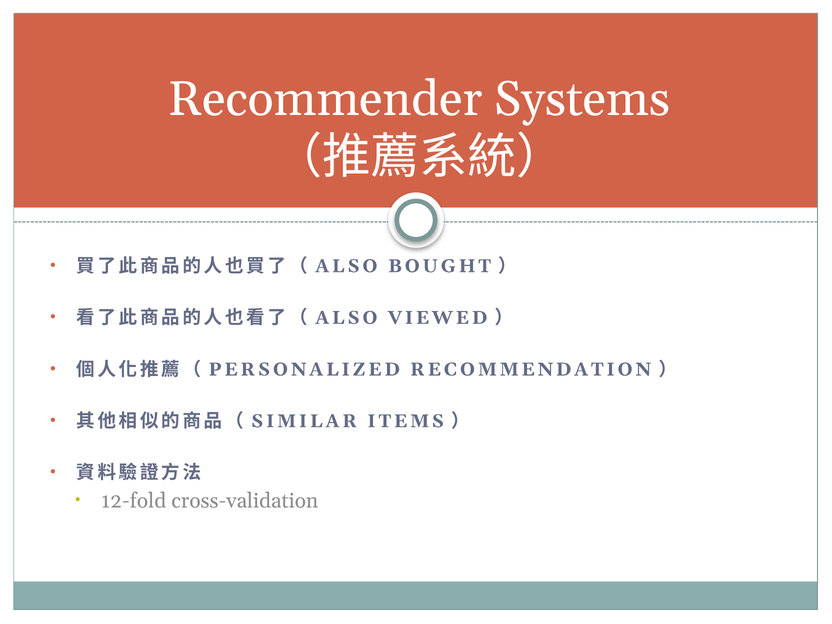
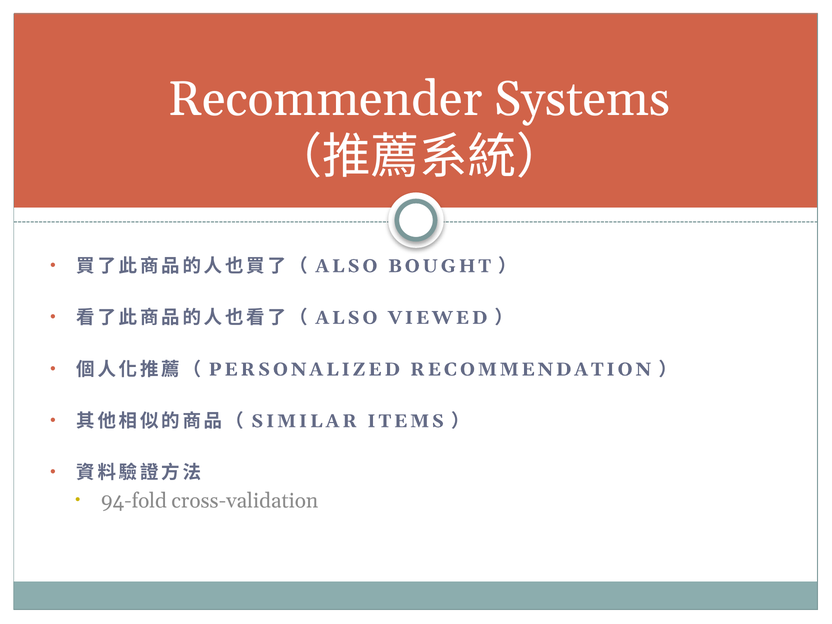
12-fold: 12-fold -> 94-fold
